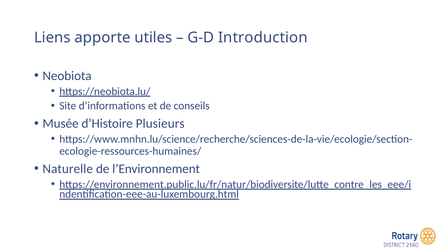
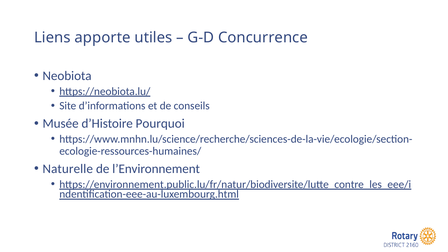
Introduction: Introduction -> Concurrence
Plusieurs: Plusieurs -> Pourquoi
